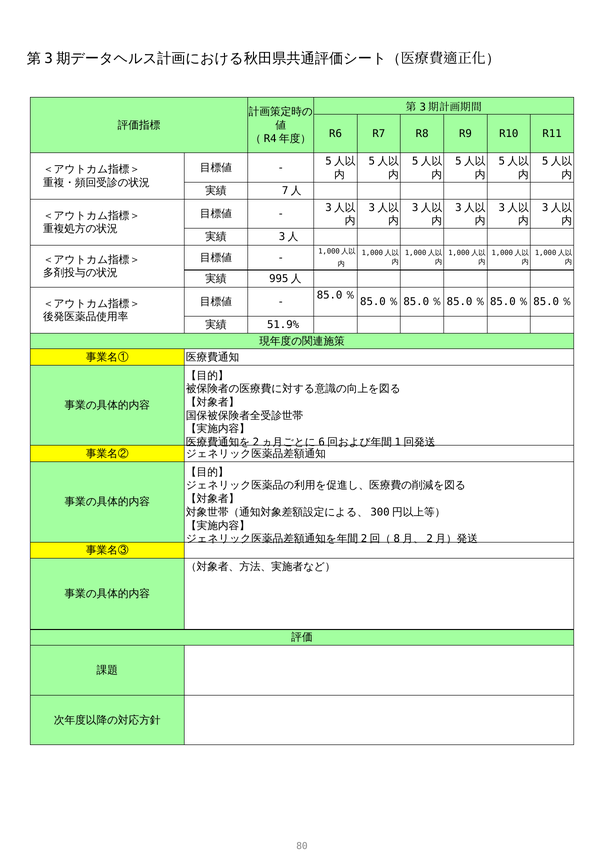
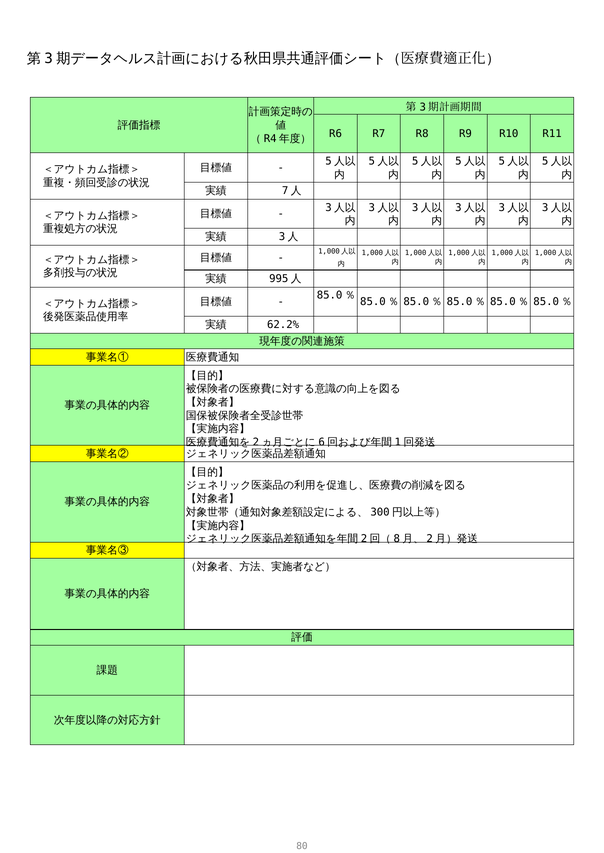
51.9%: 51.9% -> 62.2%
